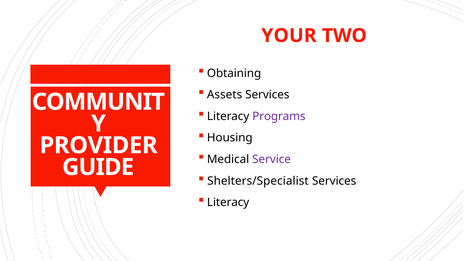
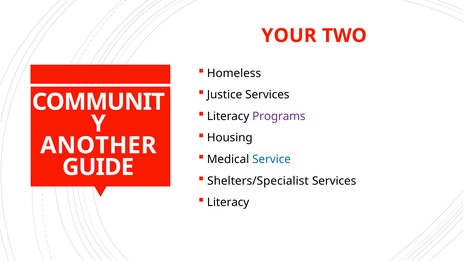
Obtaining: Obtaining -> Homeless
Assets: Assets -> Justice
PROVIDER: PROVIDER -> ANOTHER
Service colour: purple -> blue
